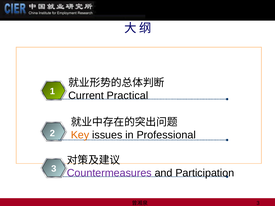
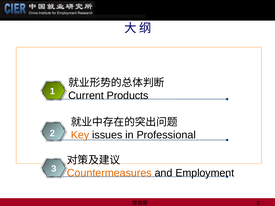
Practical: Practical -> Products
Countermeasures colour: purple -> orange
Participation: Participation -> Employment
